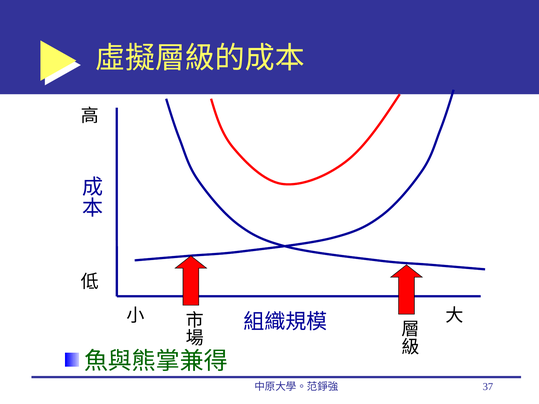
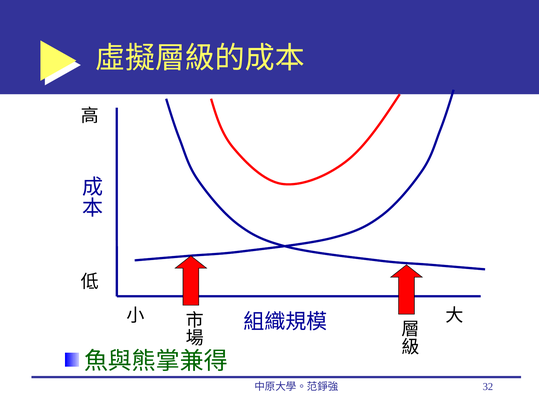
37: 37 -> 32
